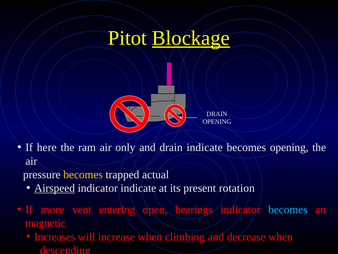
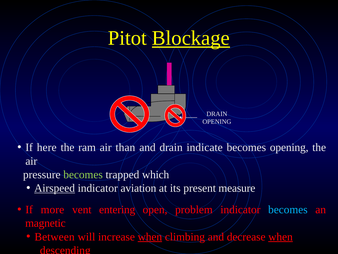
only: only -> than
becomes at (83, 174) colour: yellow -> light green
actual: actual -> which
indicator indicate: indicate -> aviation
rotation: rotation -> measure
bearings: bearings -> problem
Increases: Increases -> Between
when at (150, 236) underline: none -> present
when at (281, 236) underline: none -> present
